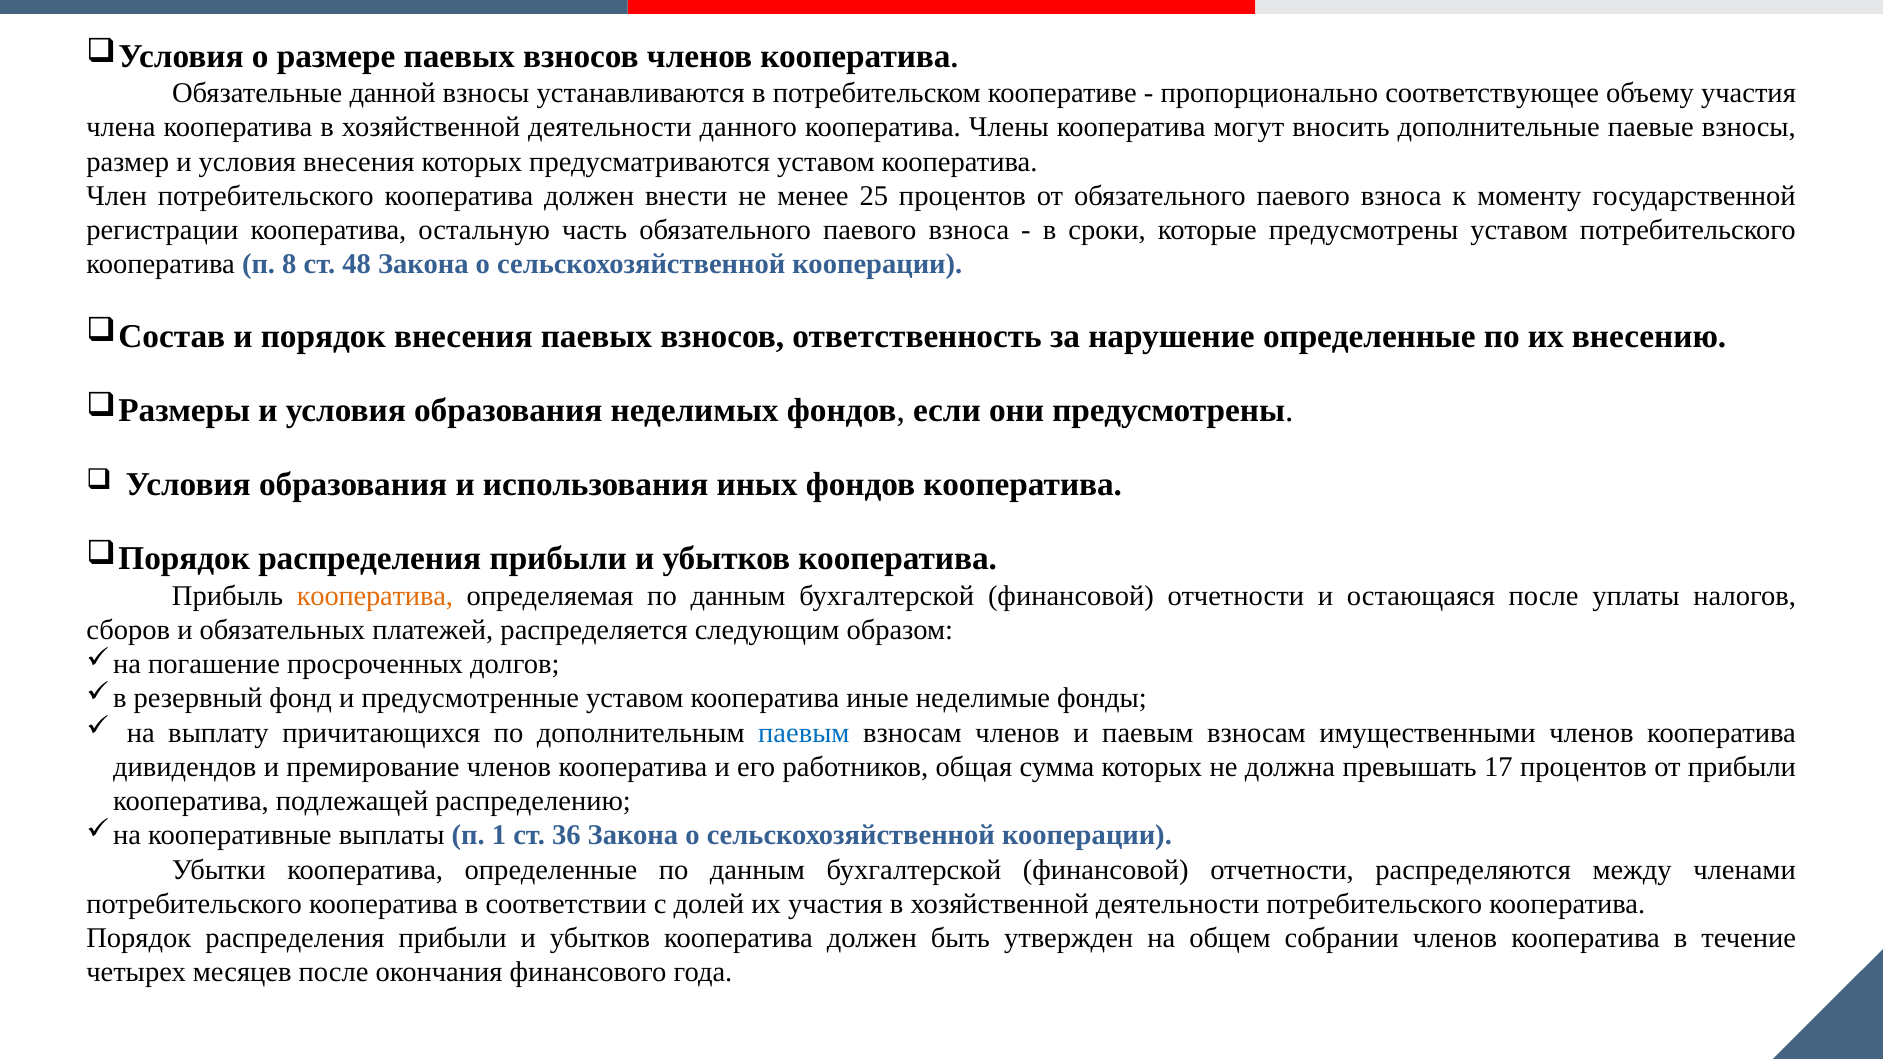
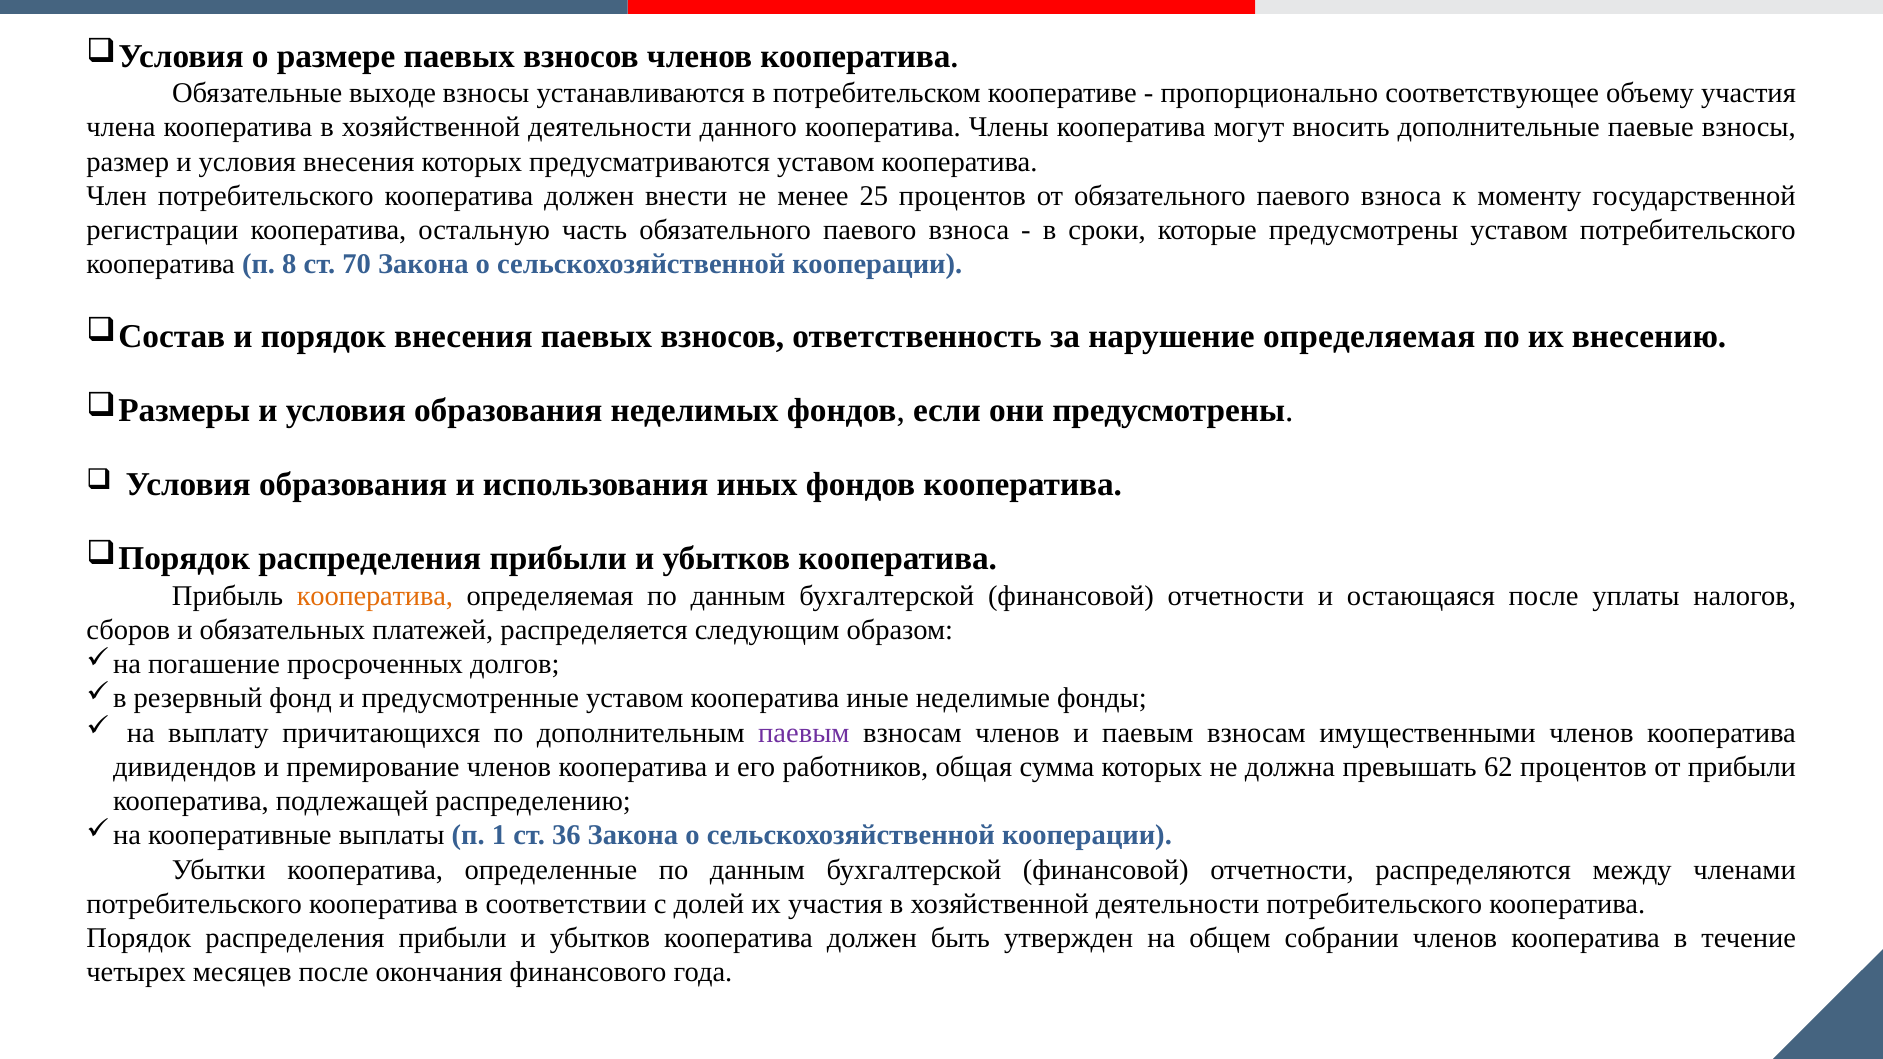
данной: данной -> выходе
48: 48 -> 70
нарушение определенные: определенные -> определяемая
паевым at (804, 733) colour: blue -> purple
17: 17 -> 62
